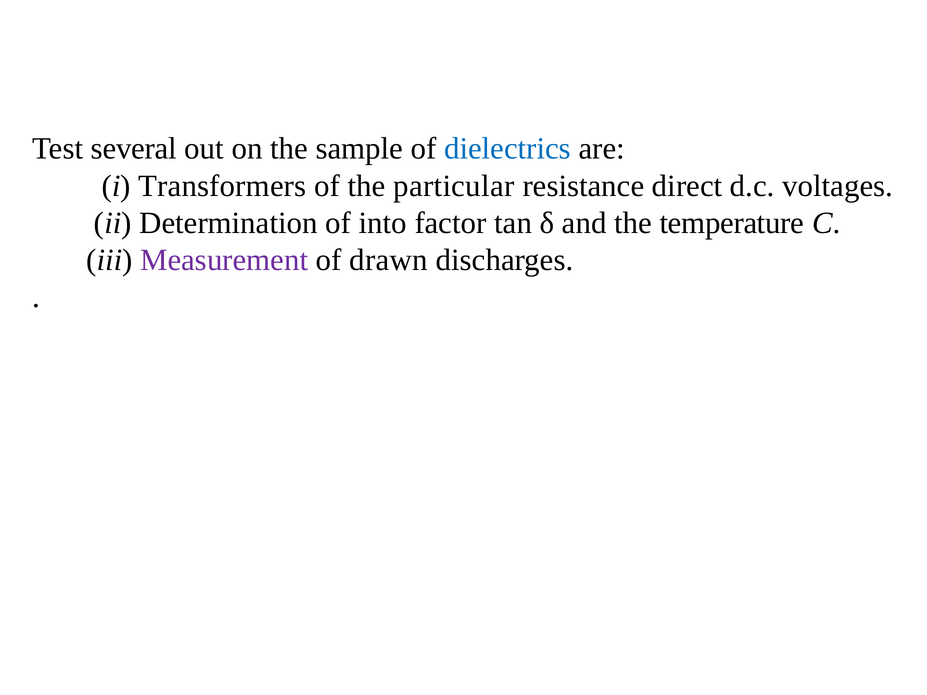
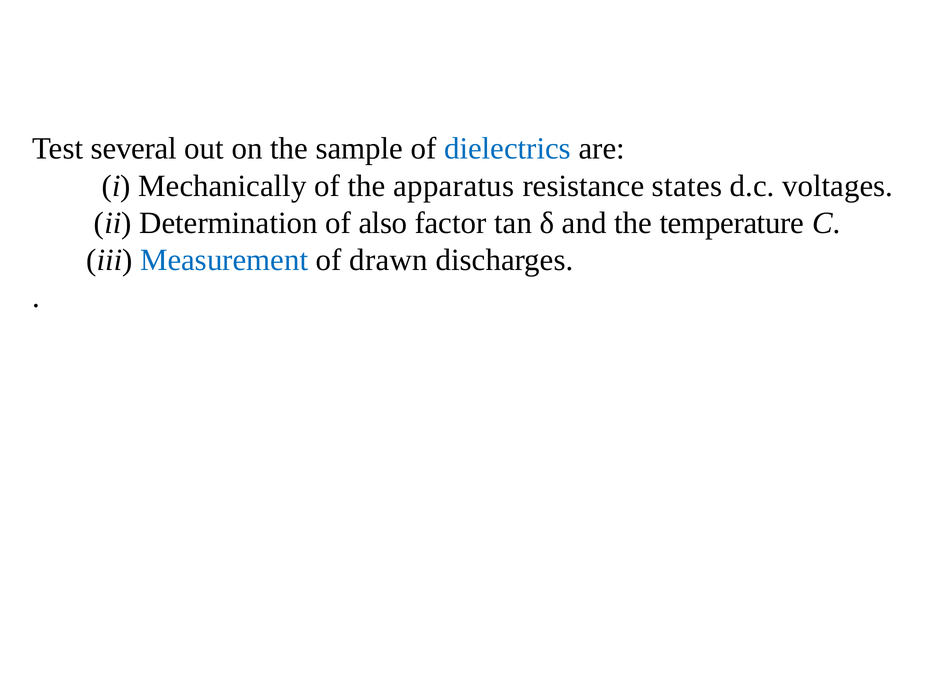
Transformers: Transformers -> Mechanically
particular: particular -> apparatus
direct: direct -> states
into: into -> also
Measurement colour: purple -> blue
